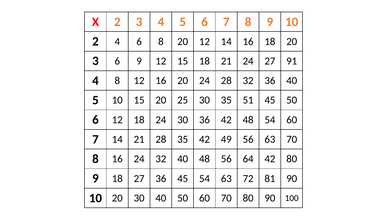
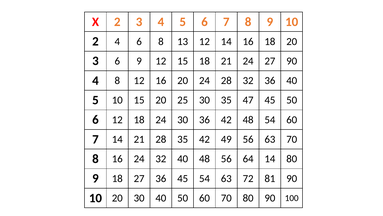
8 20: 20 -> 13
27 91: 91 -> 90
51: 51 -> 47
64 42: 42 -> 14
